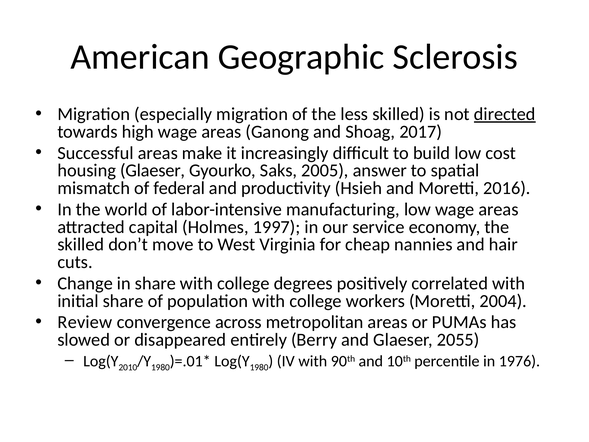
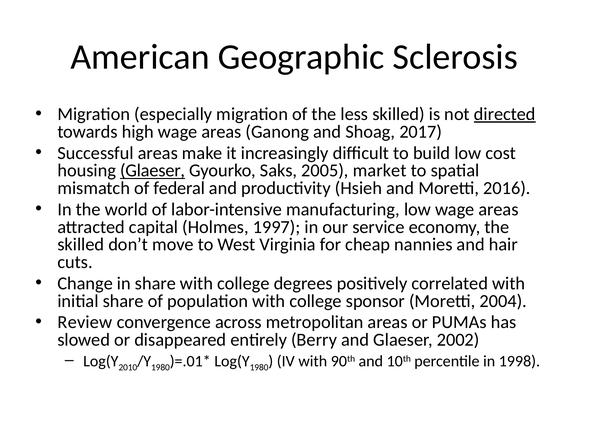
Glaeser at (153, 170) underline: none -> present
answer: answer -> market
workers: workers -> sponsor
2055: 2055 -> 2002
1976: 1976 -> 1998
